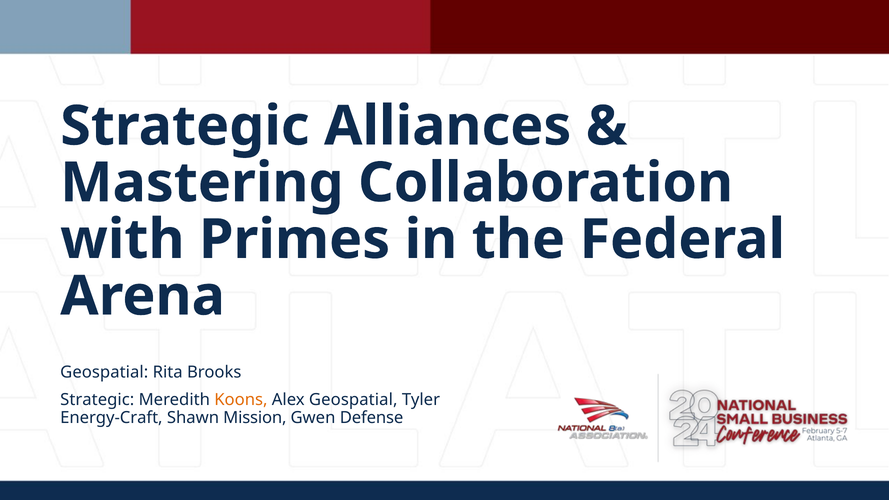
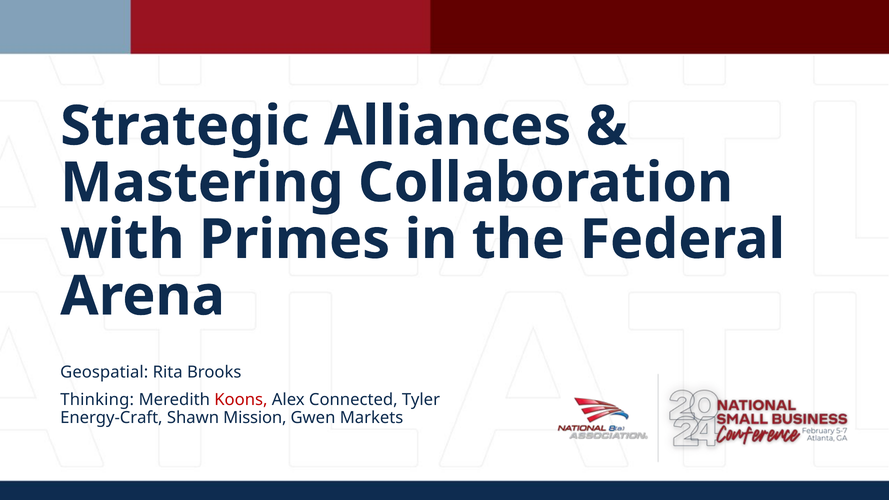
Strategic at (97, 400): Strategic -> Thinking
Koons colour: orange -> red
Alex Geospatial: Geospatial -> Connected
Defense: Defense -> Markets
